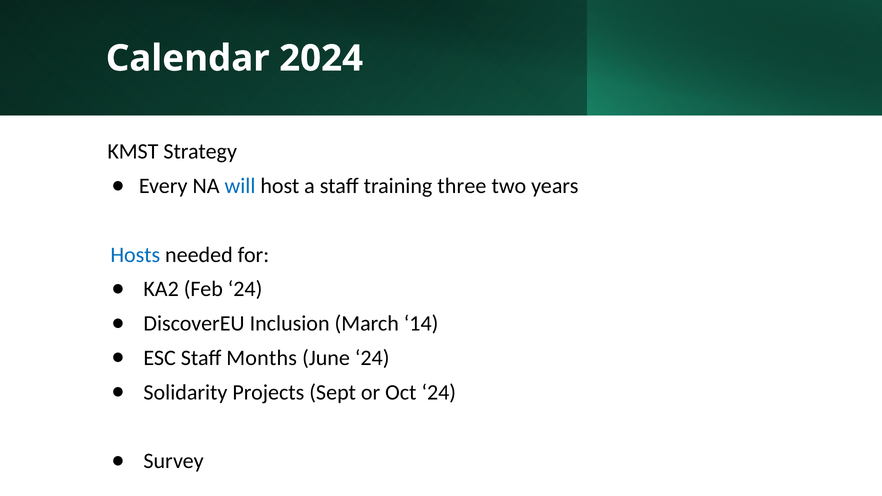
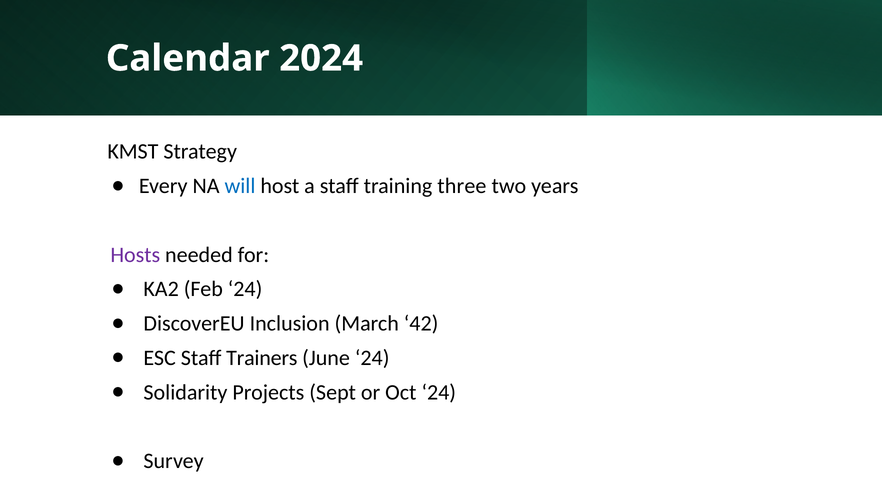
Hosts colour: blue -> purple
14: 14 -> 42
Months: Months -> Trainers
